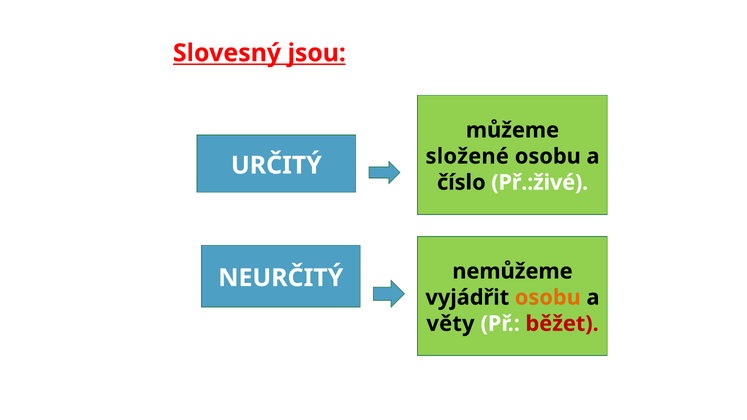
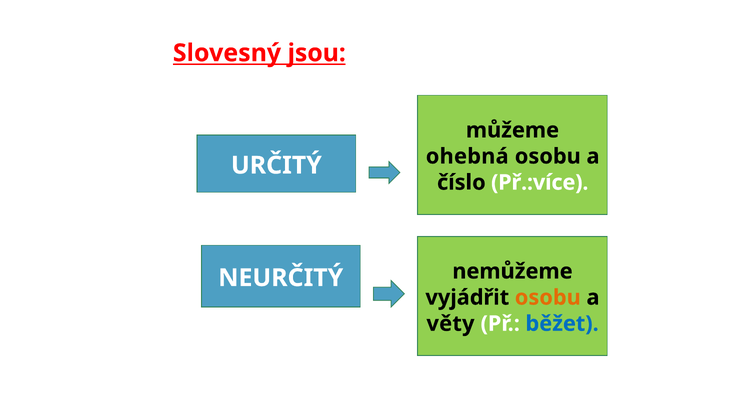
složené: složené -> ohebná
Př.:živé: Př.:živé -> Př.:více
běžet colour: red -> blue
